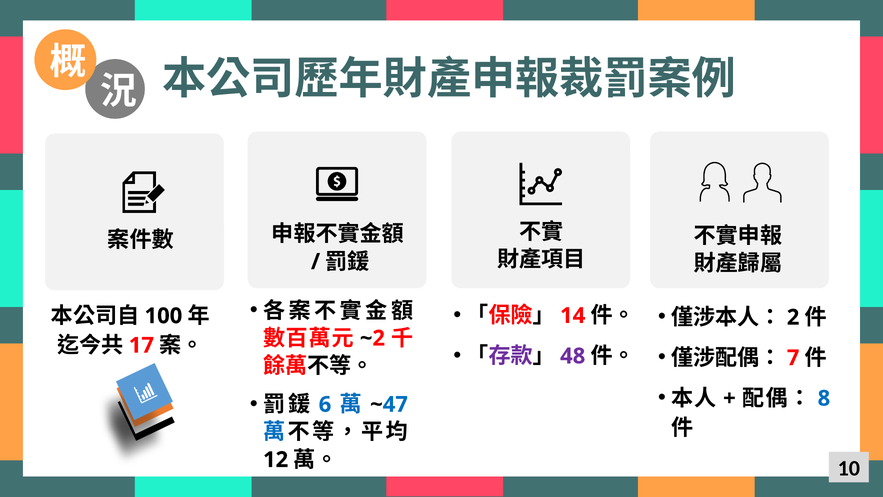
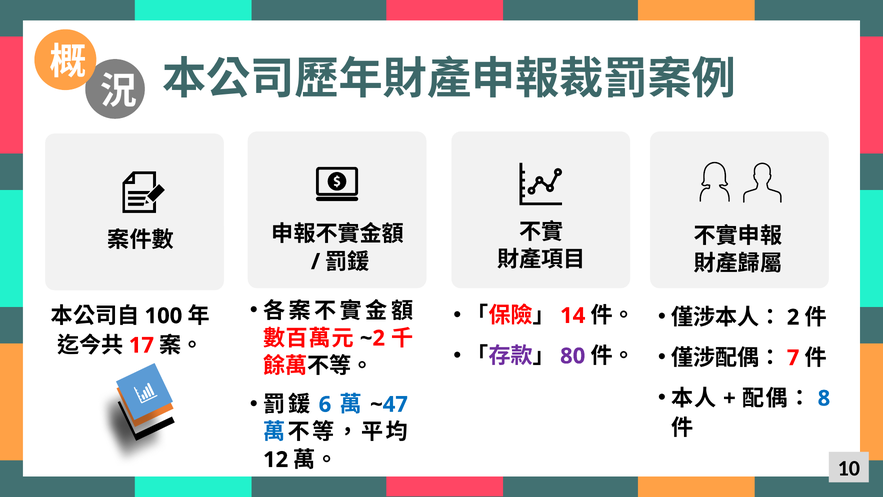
48: 48 -> 80
